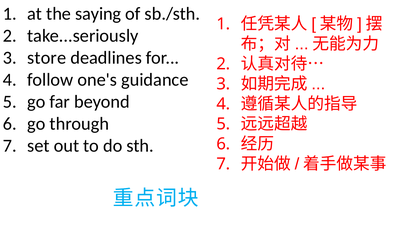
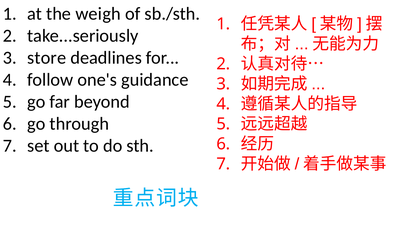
saying: saying -> weigh
